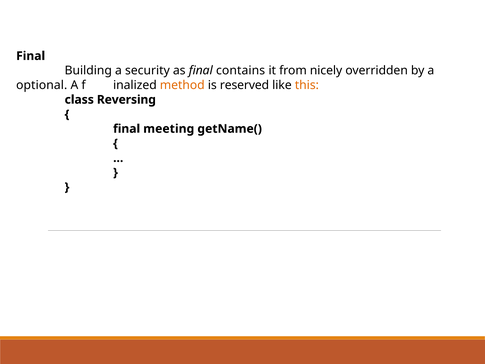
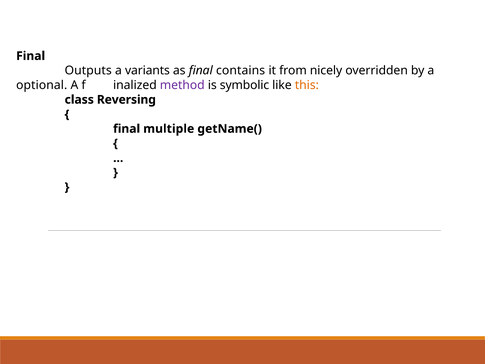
Building: Building -> Outputs
security: security -> variants
method colour: orange -> purple
reserved: reserved -> symbolic
meeting: meeting -> multiple
